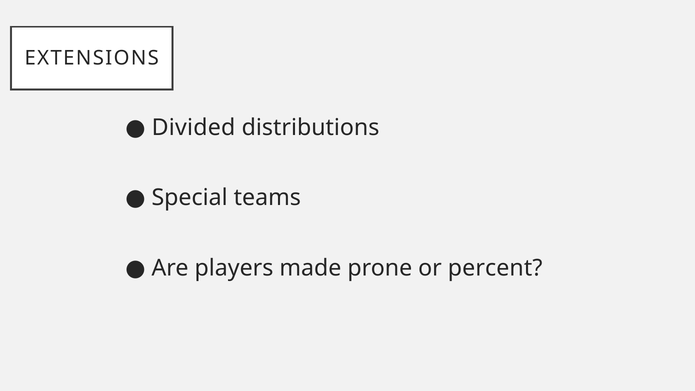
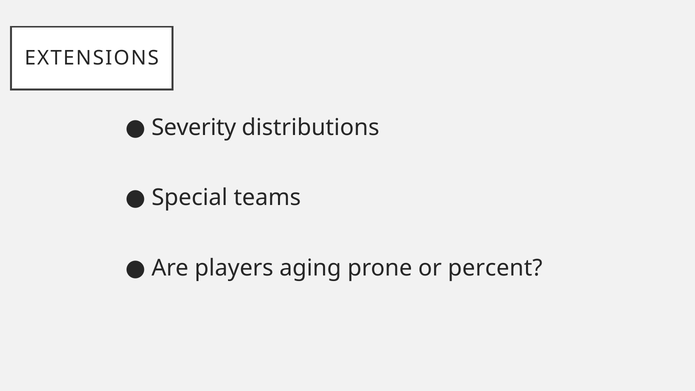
Divided: Divided -> Severity
made: made -> aging
